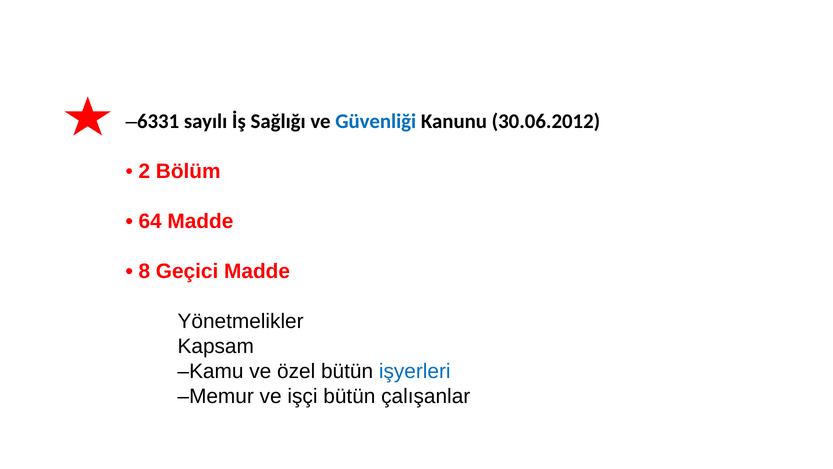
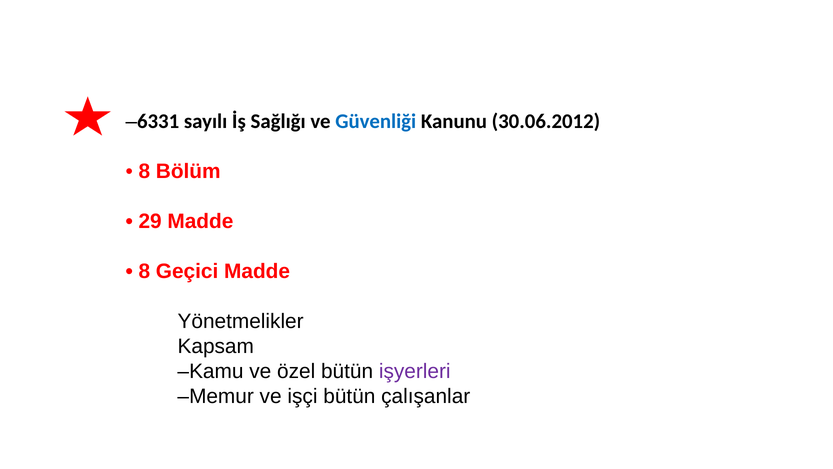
2 at (144, 171): 2 -> 8
64: 64 -> 29
işyerleri colour: blue -> purple
